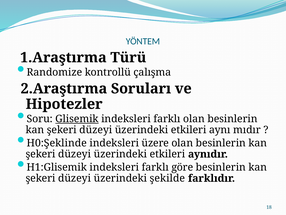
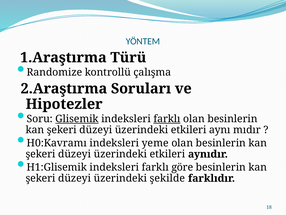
farklı at (167, 119) underline: none -> present
H0:Şeklinde: H0:Şeklinde -> H0:Kavramı
üzere: üzere -> yeme
